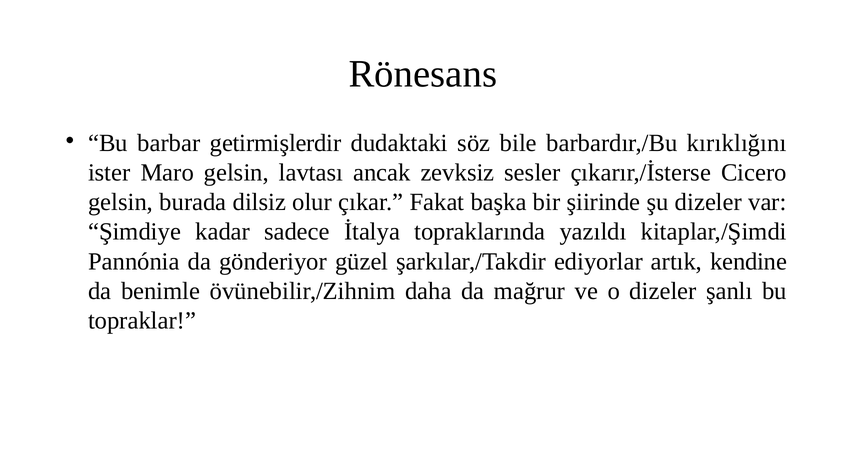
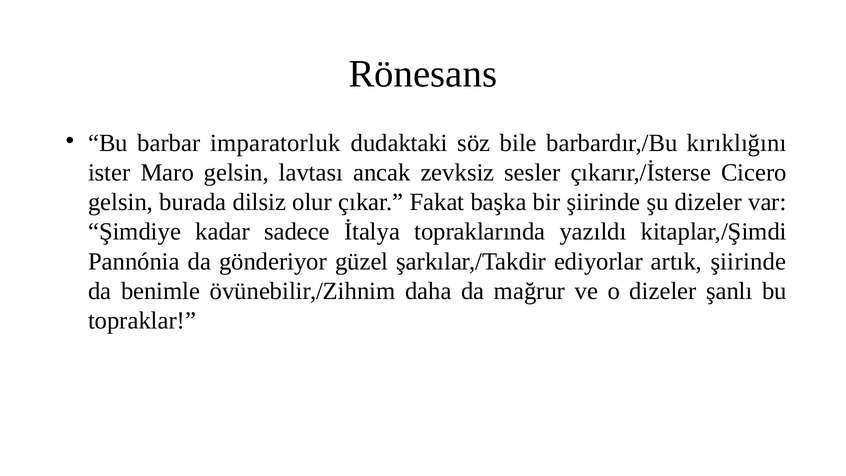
getirmişlerdir: getirmişlerdir -> imparatorluk
artık kendine: kendine -> şiirinde
